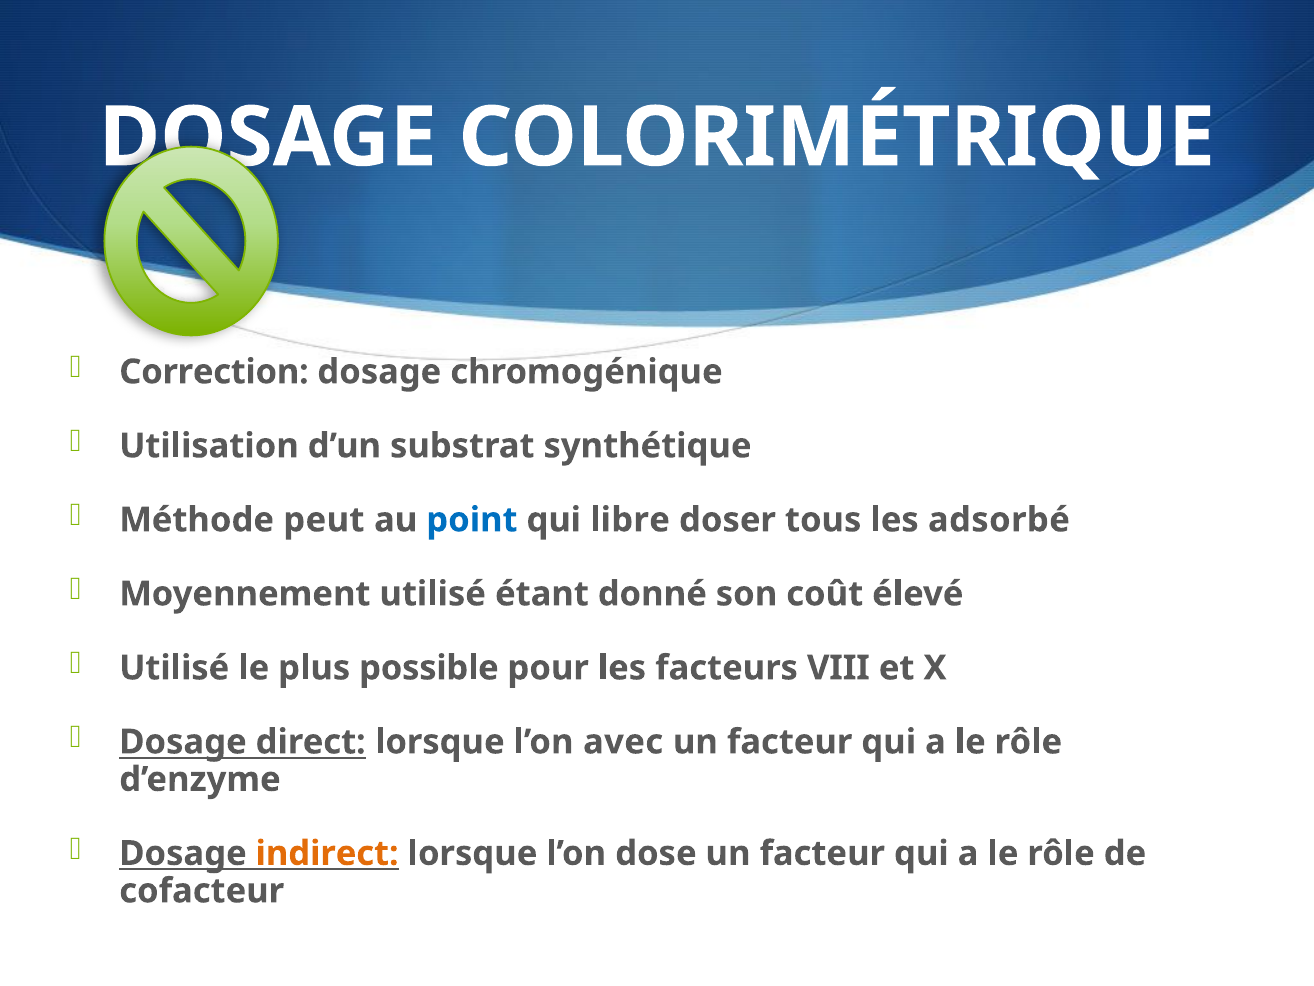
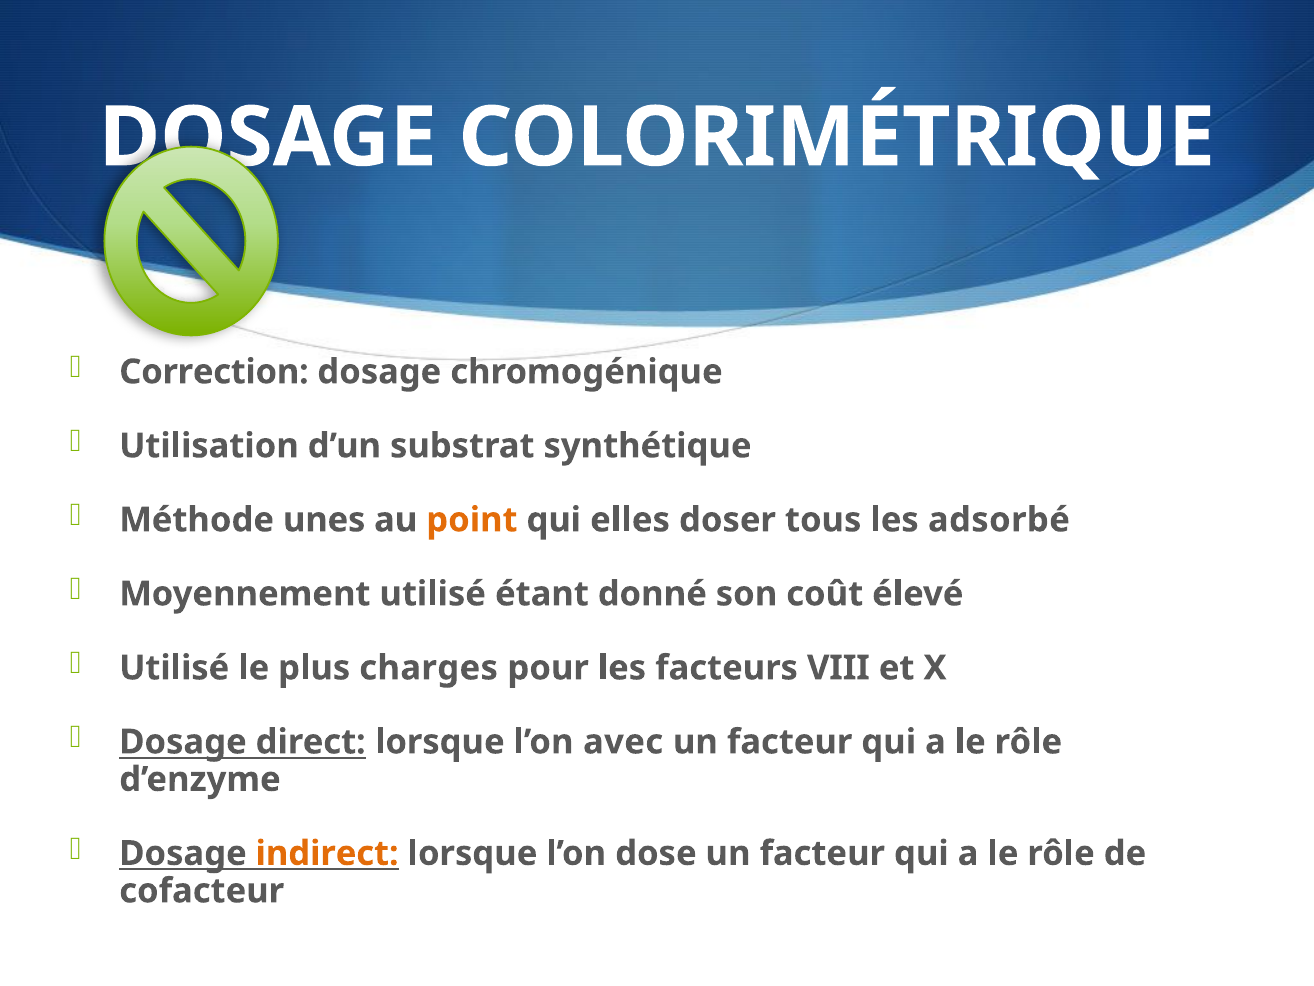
peut: peut -> unes
point colour: blue -> orange
libre: libre -> elles
possible: possible -> charges
